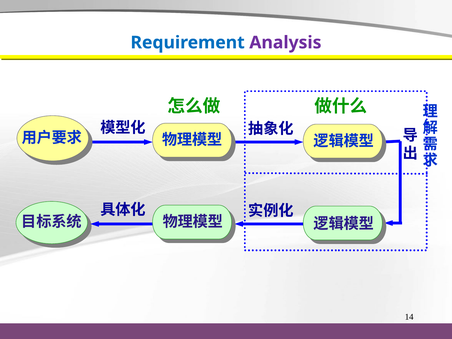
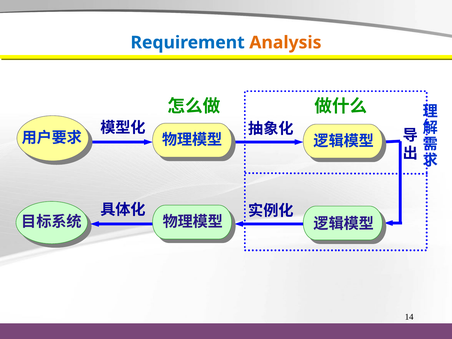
Analysis colour: purple -> orange
